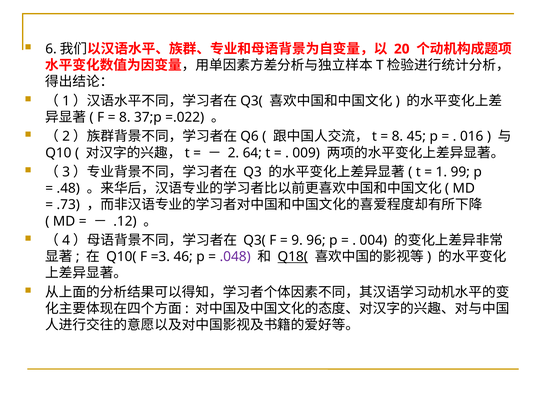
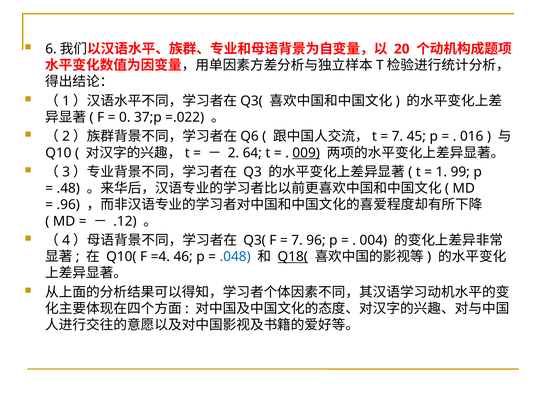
8 at (125, 117): 8 -> 0
8 at (397, 136): 8 -> 7
009 underline: none -> present
.73: .73 -> .96
9 at (297, 240): 9 -> 7
=3: =3 -> =4
.048 colour: purple -> blue
